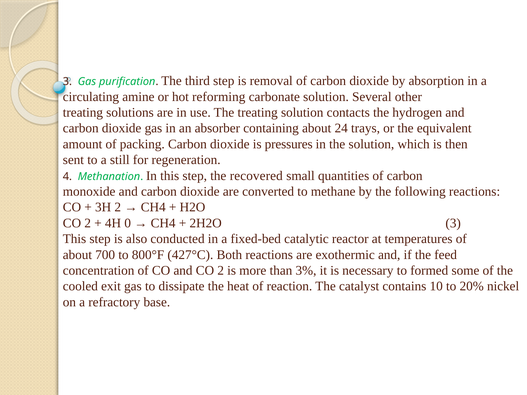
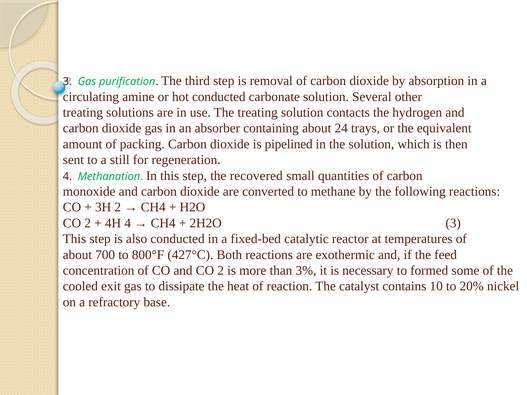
hot reforming: reforming -> conducted
pressures: pressures -> pipelined
4H 0: 0 -> 4
